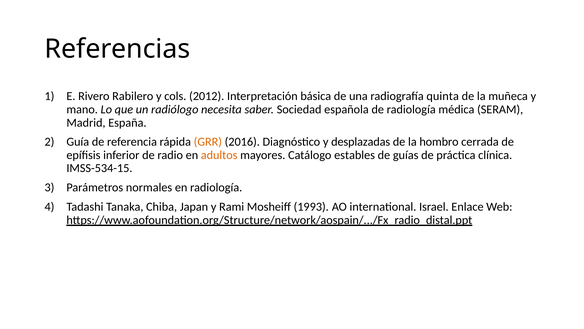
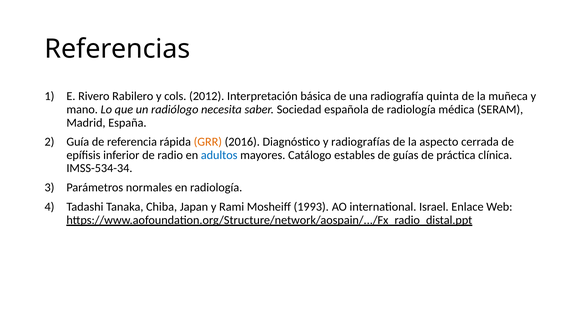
desplazadas: desplazadas -> radiografías
hombro: hombro -> aspecto
adultos colour: orange -> blue
IMSS-534-15: IMSS-534-15 -> IMSS-534-34
